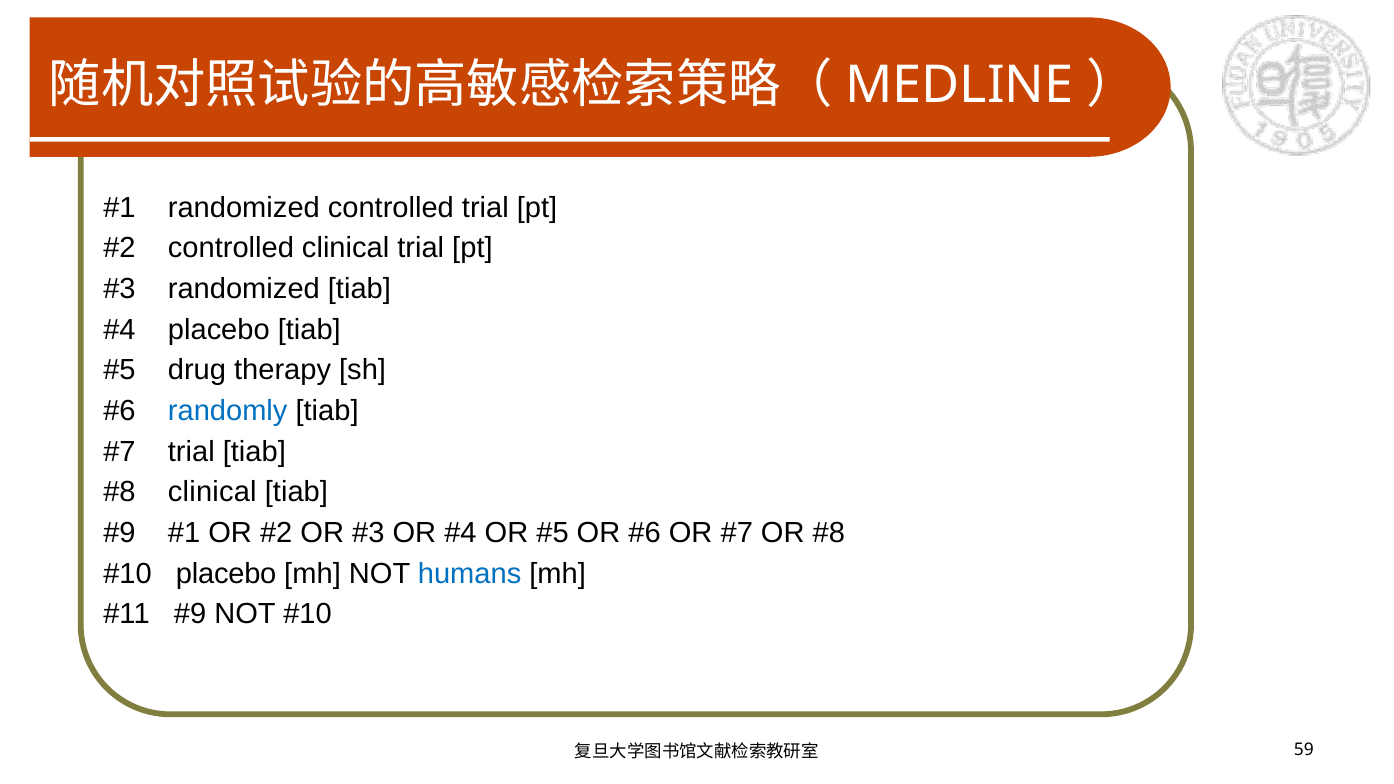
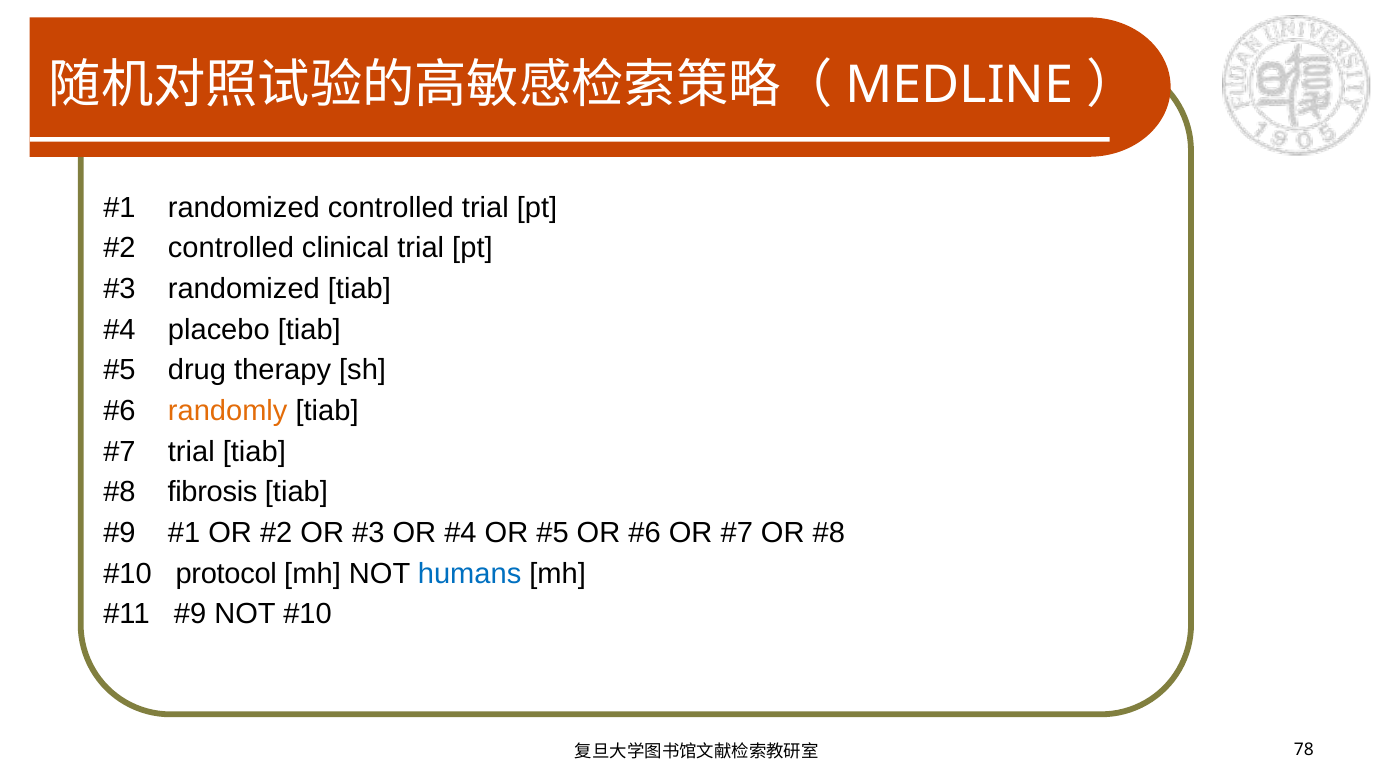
randomly colour: blue -> orange
clinical at (212, 492): clinical -> fibrosis
placebo at (226, 574): placebo -> protocol
59: 59 -> 78
